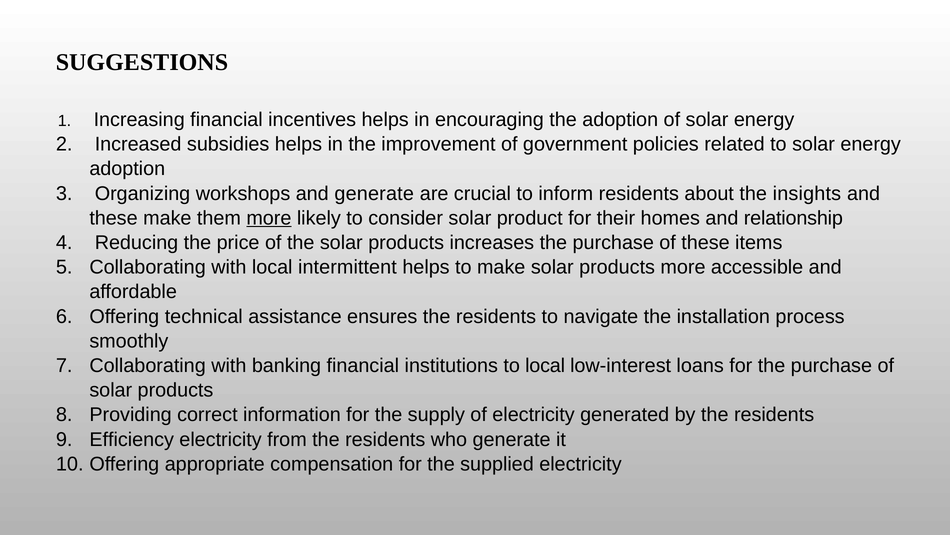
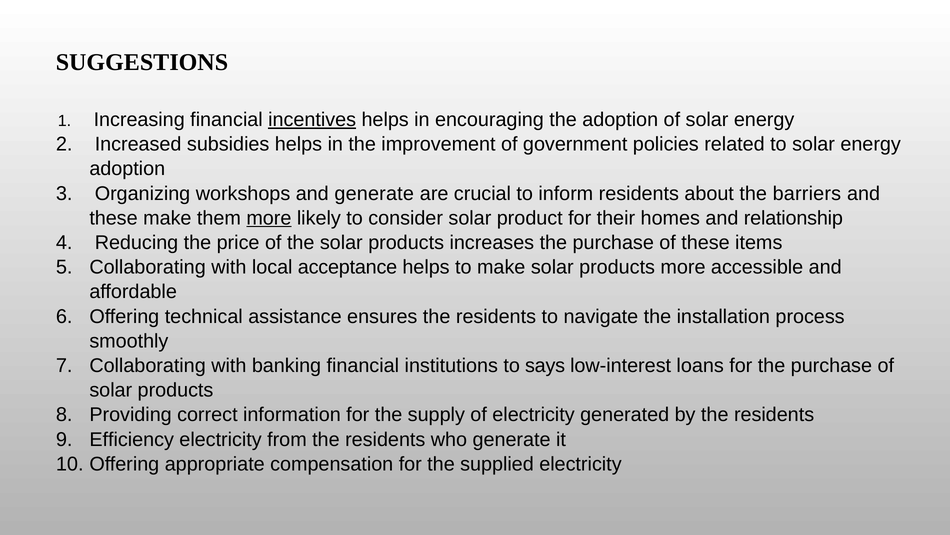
incentives underline: none -> present
insights: insights -> barriers
intermittent: intermittent -> acceptance
to local: local -> says
